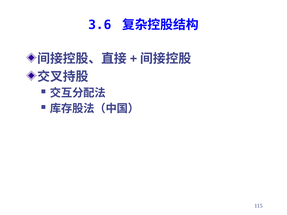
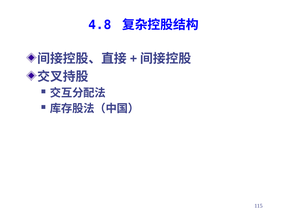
3.6: 3.6 -> 4.8
